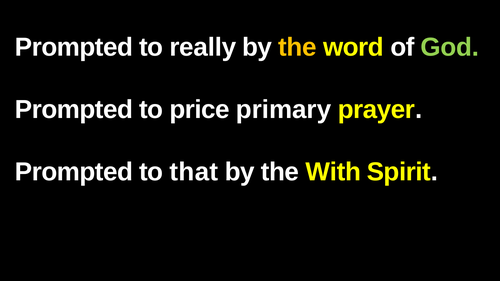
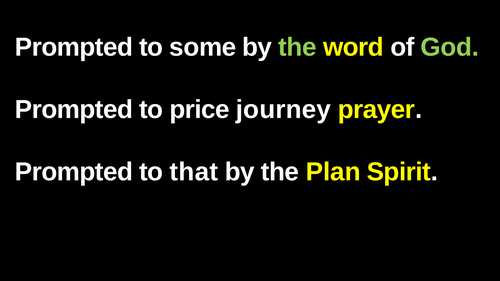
really: really -> some
the at (297, 47) colour: yellow -> light green
primary: primary -> journey
With: With -> Plan
